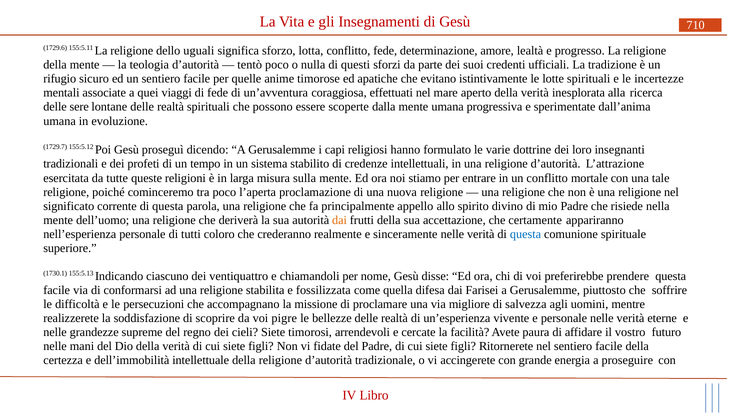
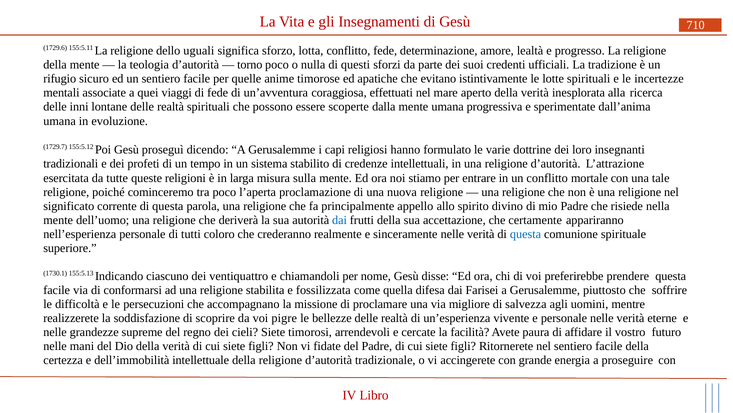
tentò: tentò -> torno
sere: sere -> inni
dai at (340, 220) colour: orange -> blue
